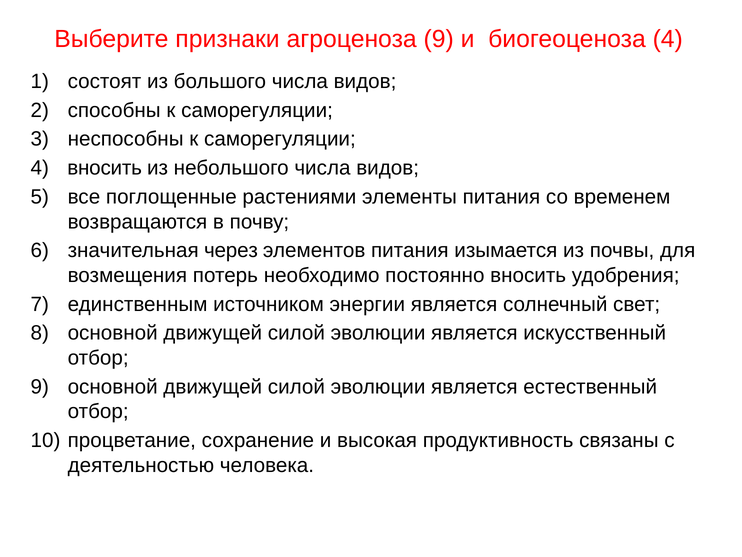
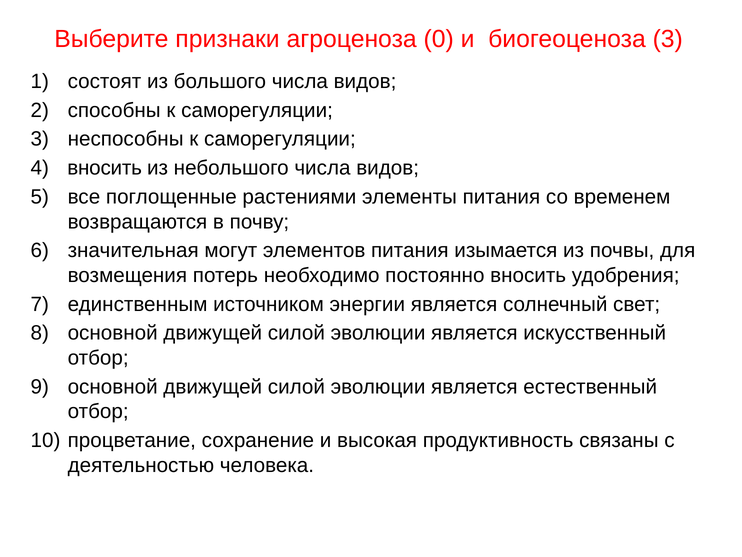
агроценоза 9: 9 -> 0
биогеоценоза 4: 4 -> 3
через: через -> могут
